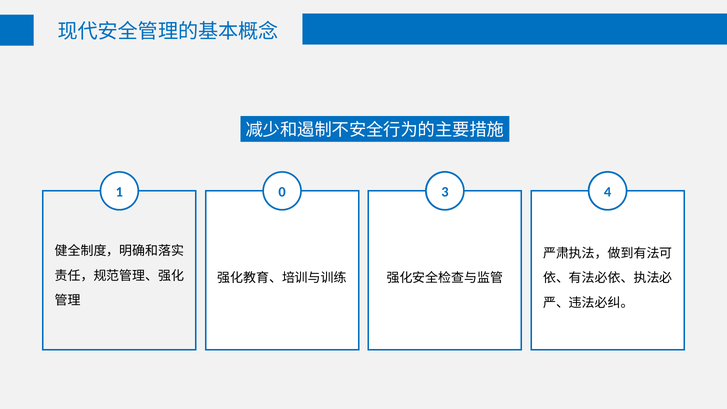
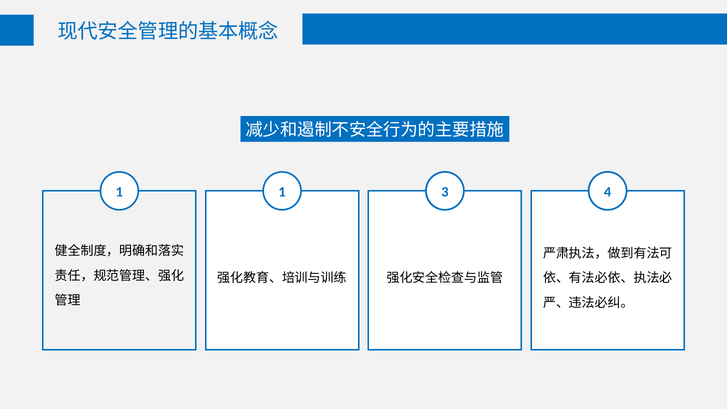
1 0: 0 -> 1
